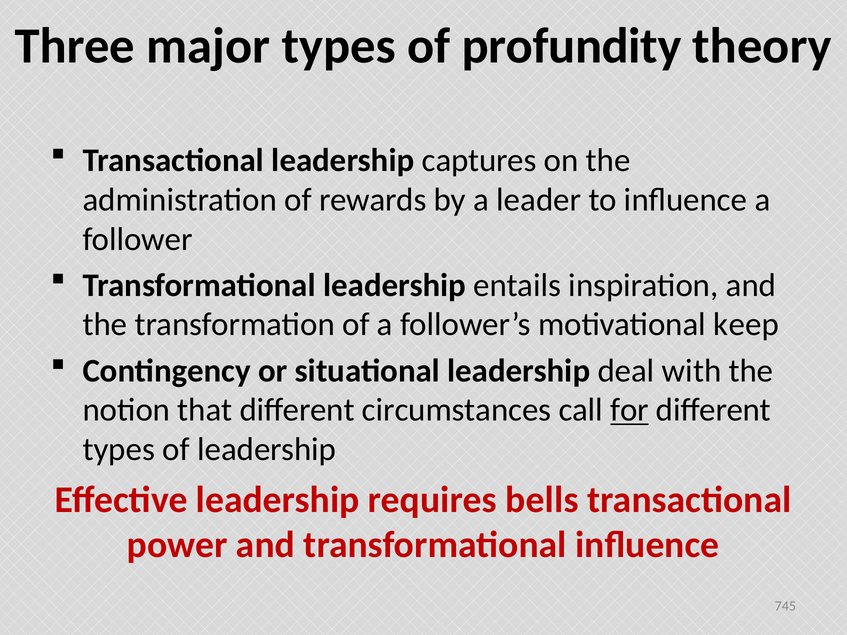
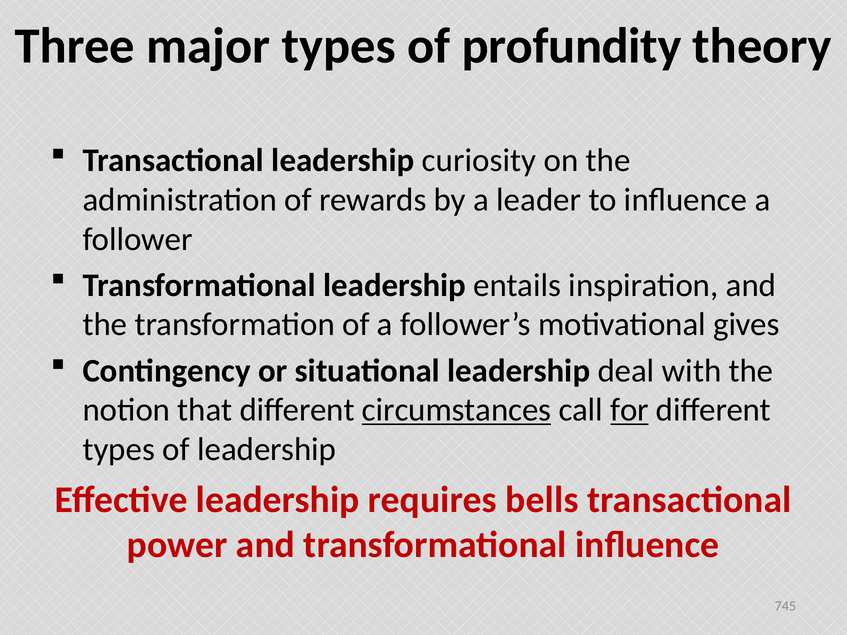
captures: captures -> curiosity
keep: keep -> gives
circumstances underline: none -> present
